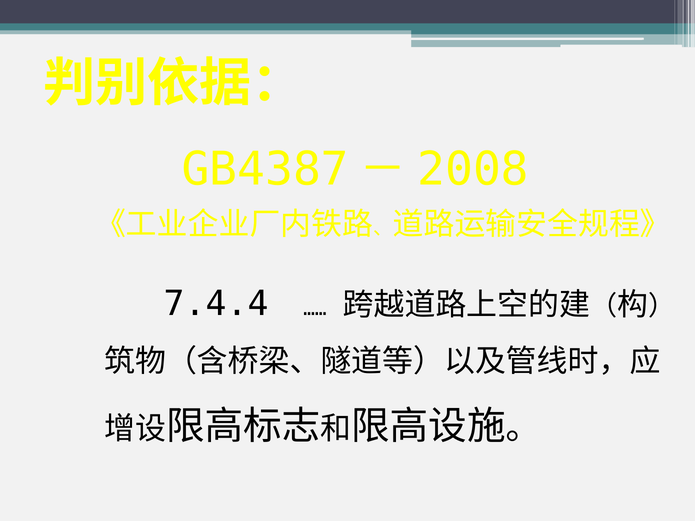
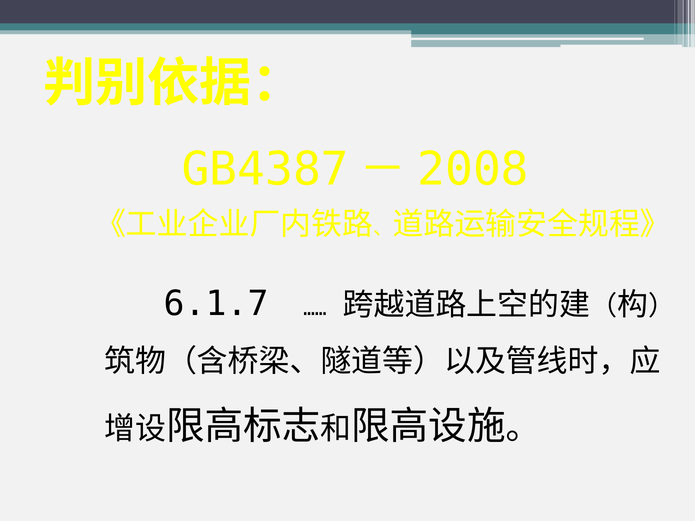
7.4.4: 7.4.4 -> 6.1.7
